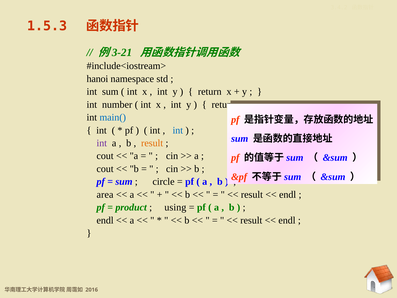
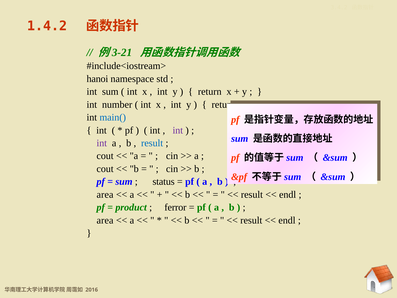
1.5.3: 1.5.3 -> 1.4.2
int at (178, 130) colour: blue -> purple
result at (152, 143) colour: orange -> blue
circle: circle -> status
using: using -> ferror
endl at (105, 220): endl -> area
